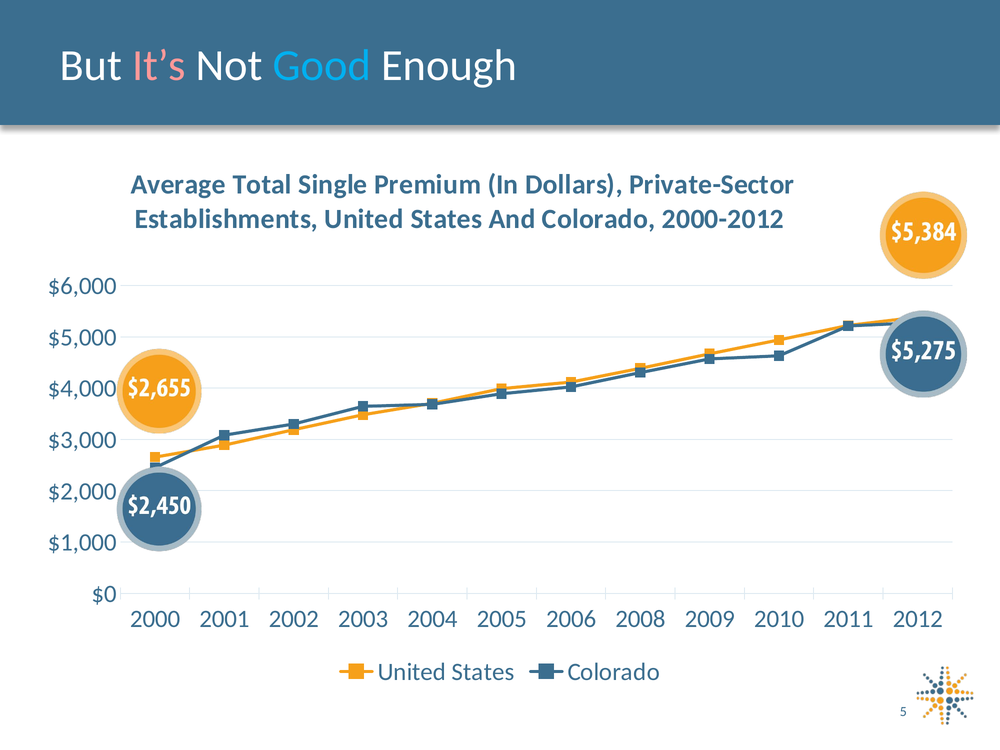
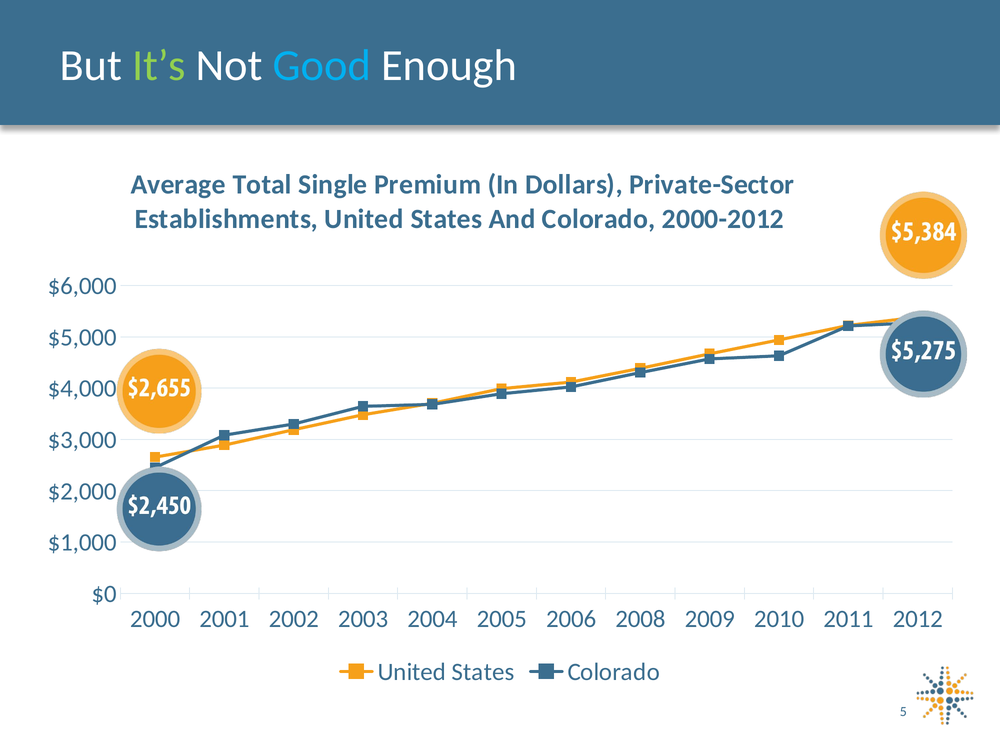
It’s colour: pink -> light green
